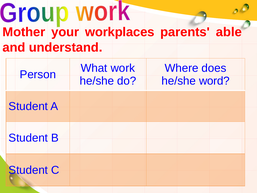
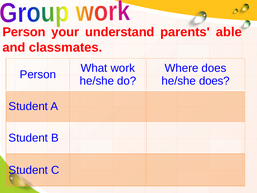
Mother at (24, 32): Mother -> Person
workplaces: workplaces -> understand
understand: understand -> classmates
he/she word: word -> does
